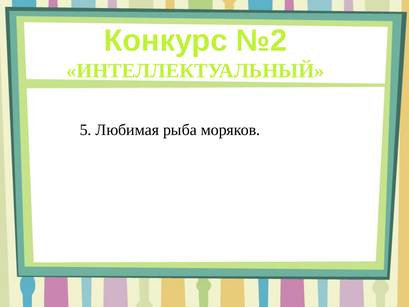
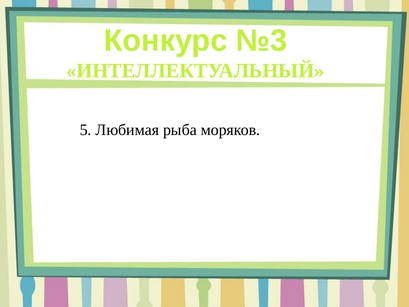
№2: №2 -> №3
